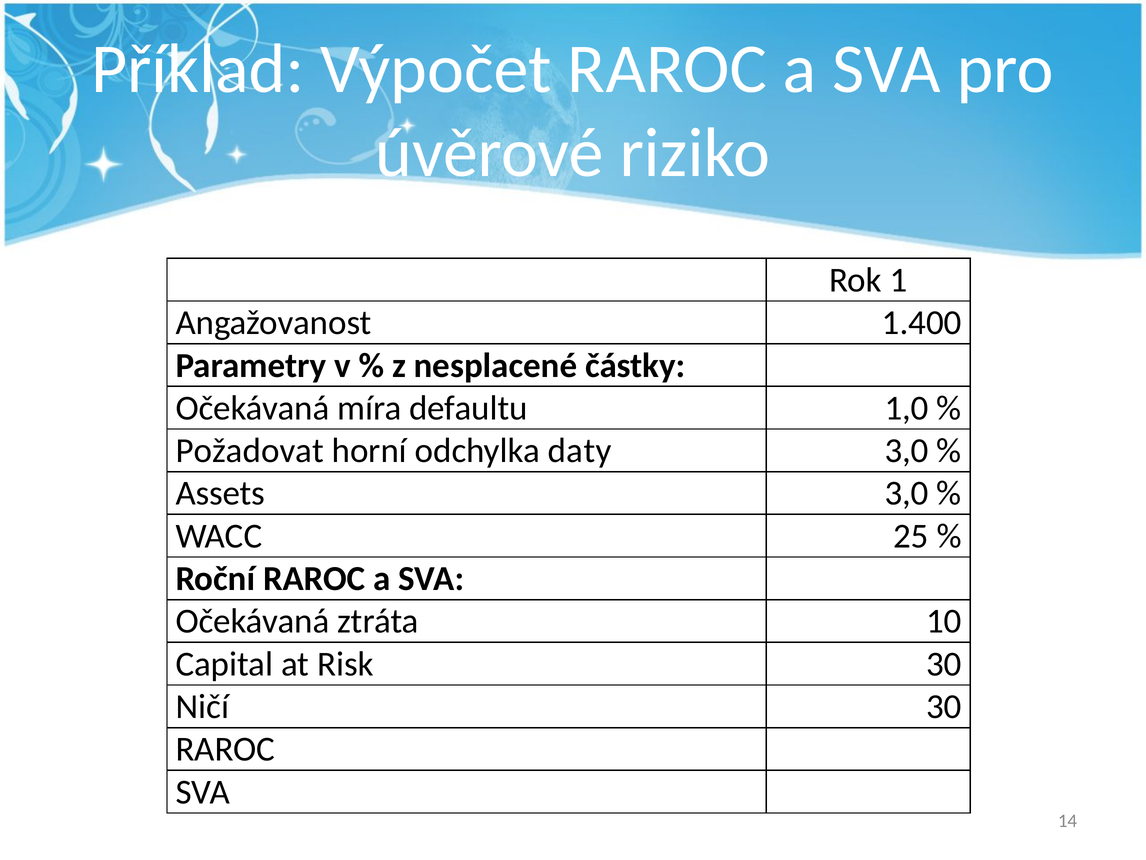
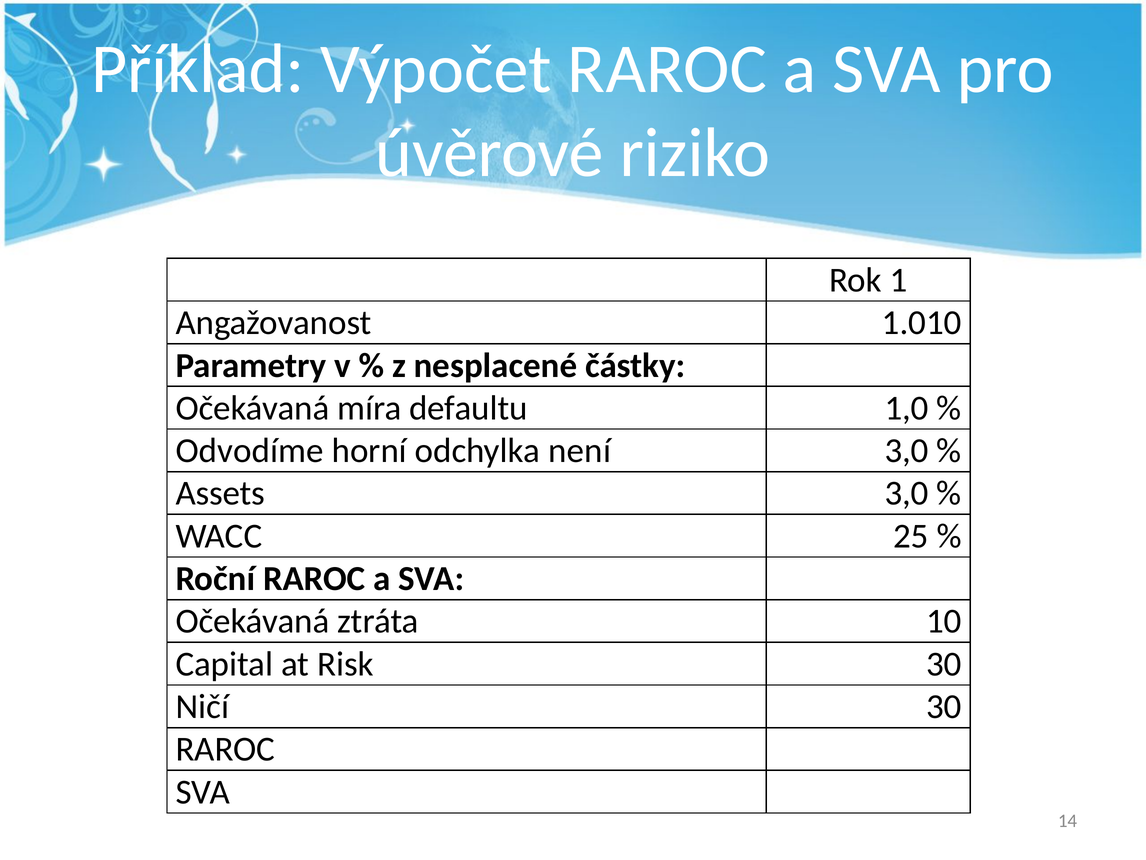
1.400: 1.400 -> 1.010
Požadovat: Požadovat -> Odvodíme
daty: daty -> není
